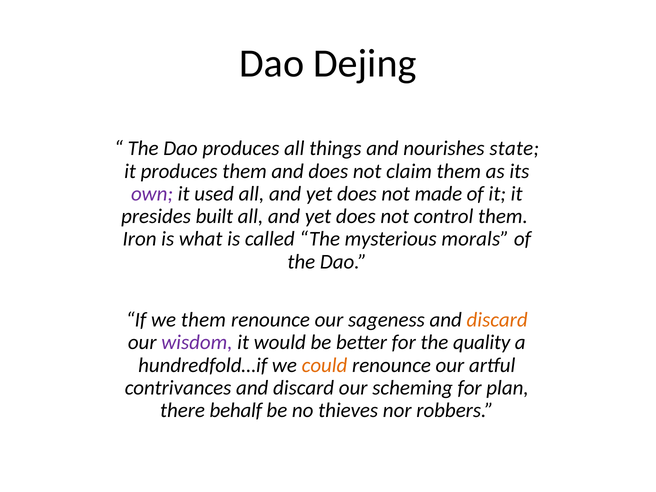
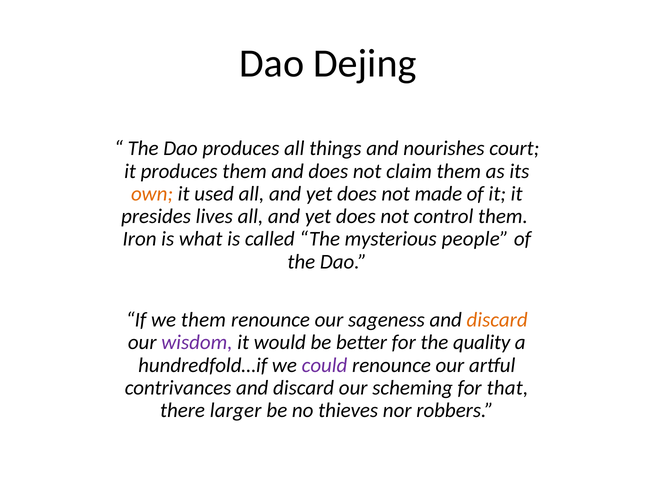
state: state -> court
own colour: purple -> orange
built: built -> lives
morals: morals -> people
could colour: orange -> purple
plan: plan -> that
behalf: behalf -> larger
